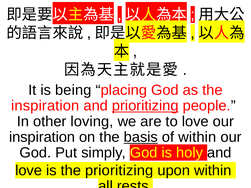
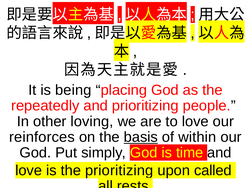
inspiration at (45, 106): inspiration -> repeatedly
prioritizing at (145, 106) underline: present -> none
inspiration at (42, 137): inspiration -> reinforces
holy: holy -> time
upon within: within -> called
